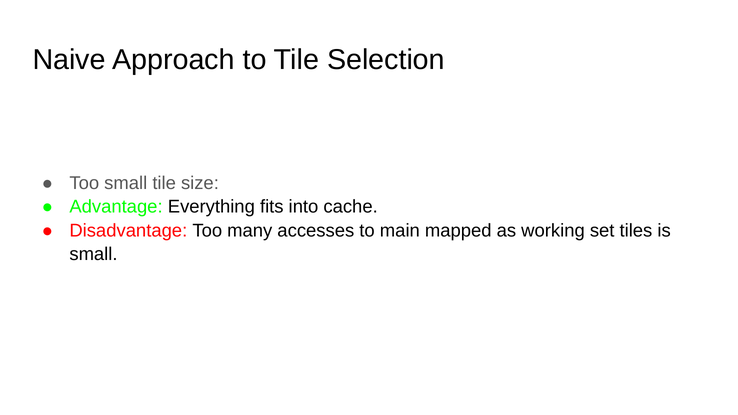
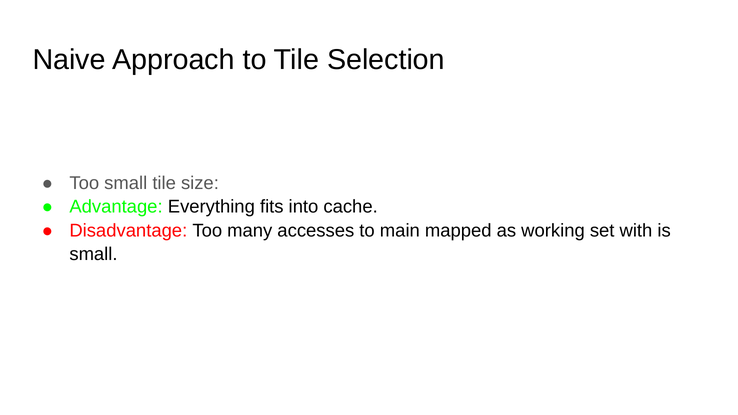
tiles: tiles -> with
